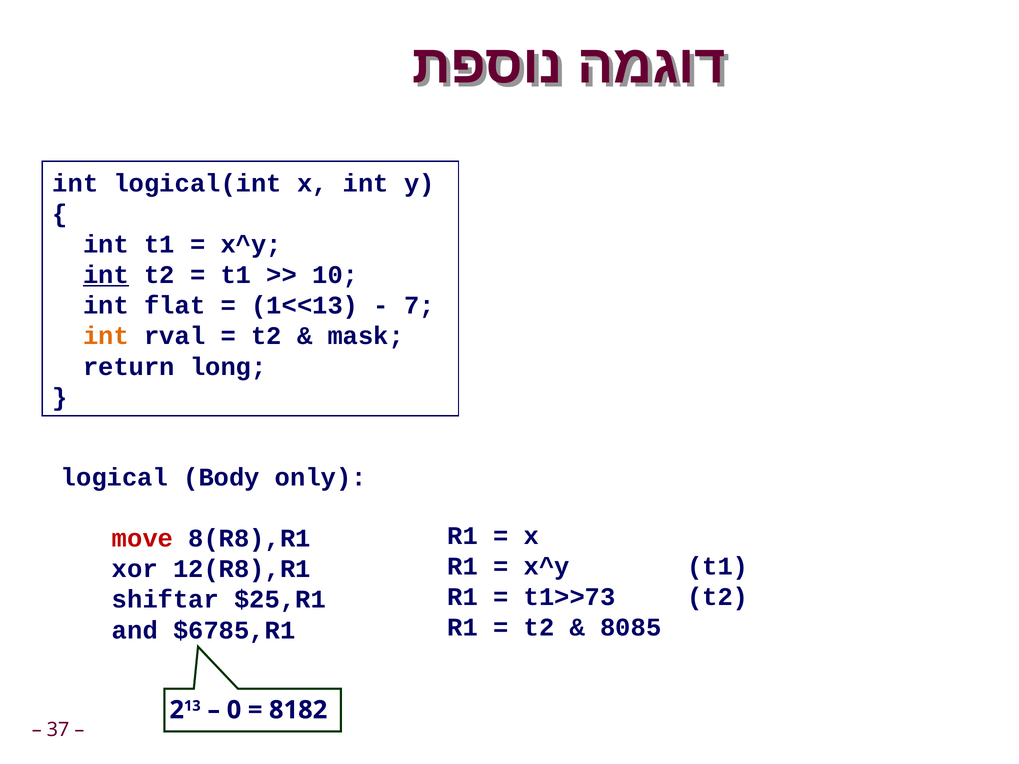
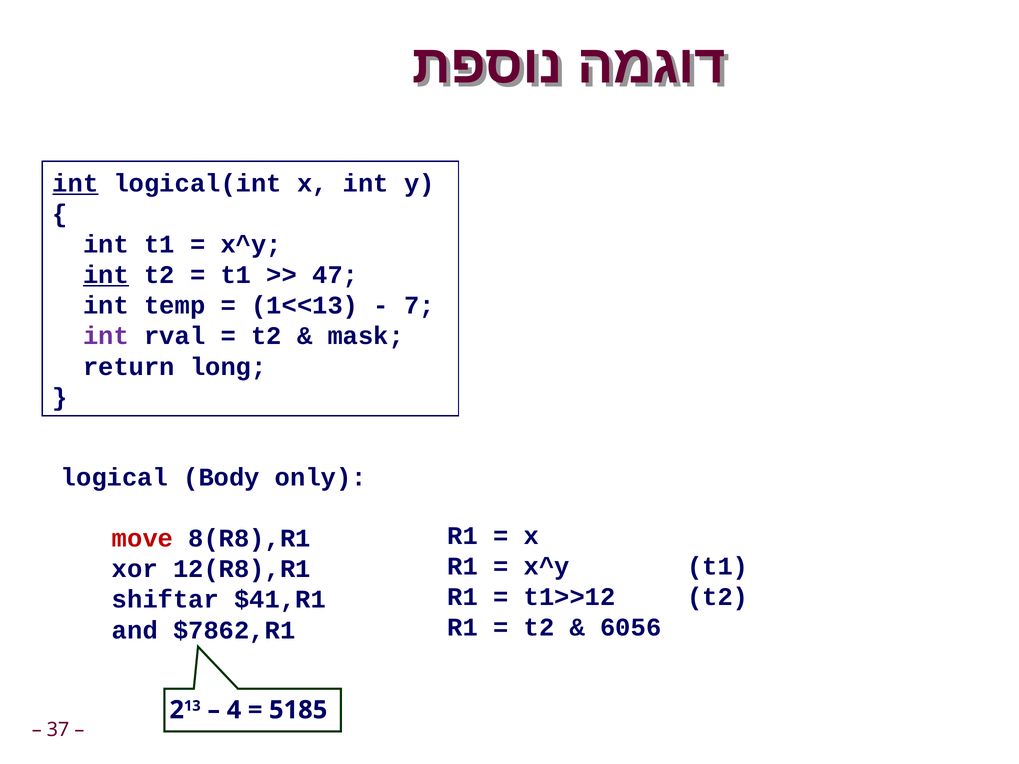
int at (75, 183) underline: none -> present
10: 10 -> 47
flat: flat -> temp
int at (106, 336) colour: orange -> purple
t1>>73: t1>>73 -> t1>>12
$25,R1: $25,R1 -> $41,R1
8085: 8085 -> 6056
$6785,R1: $6785,R1 -> $7862,R1
0: 0 -> 4
8182: 8182 -> 5185
